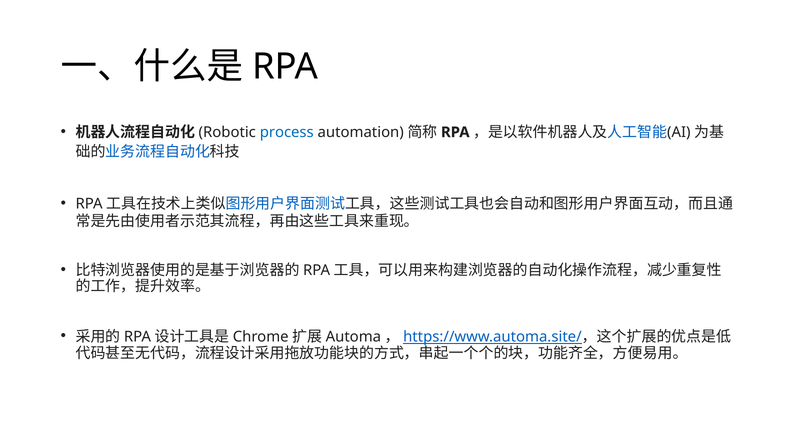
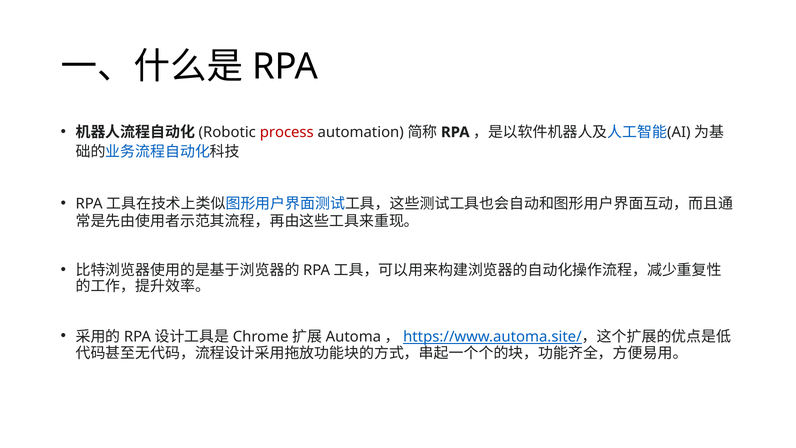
process colour: blue -> red
